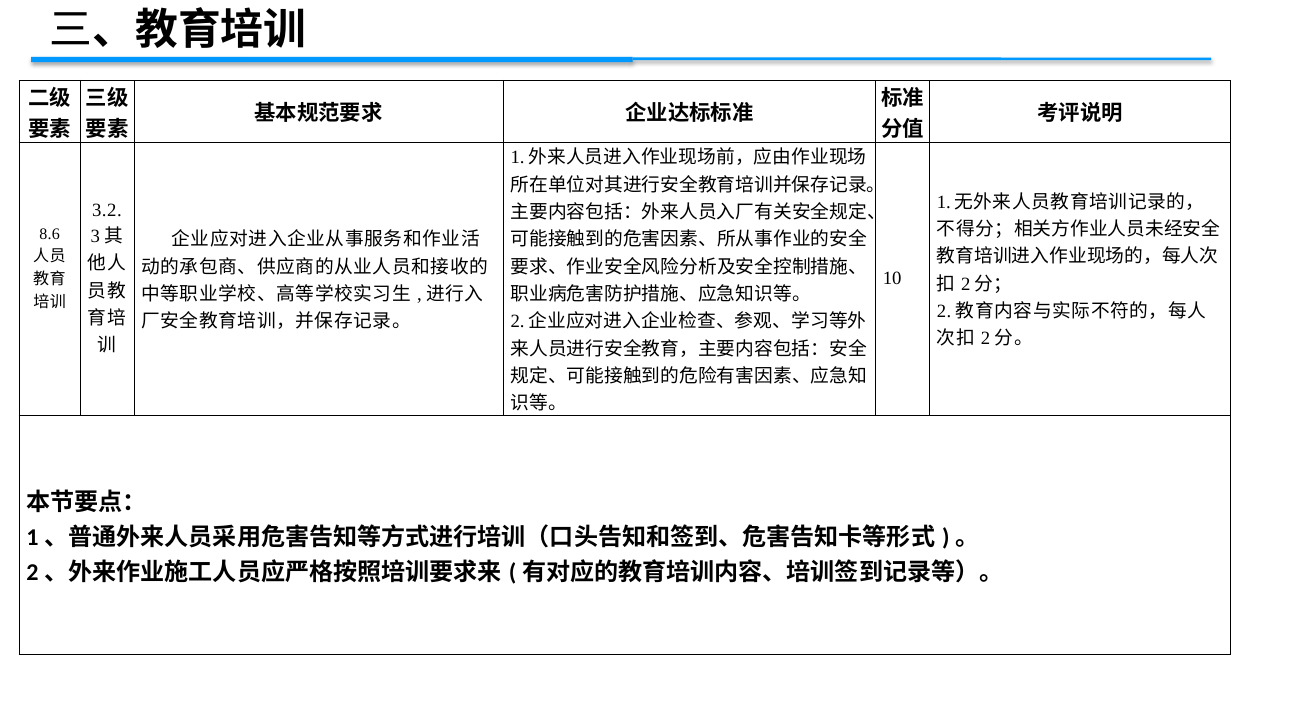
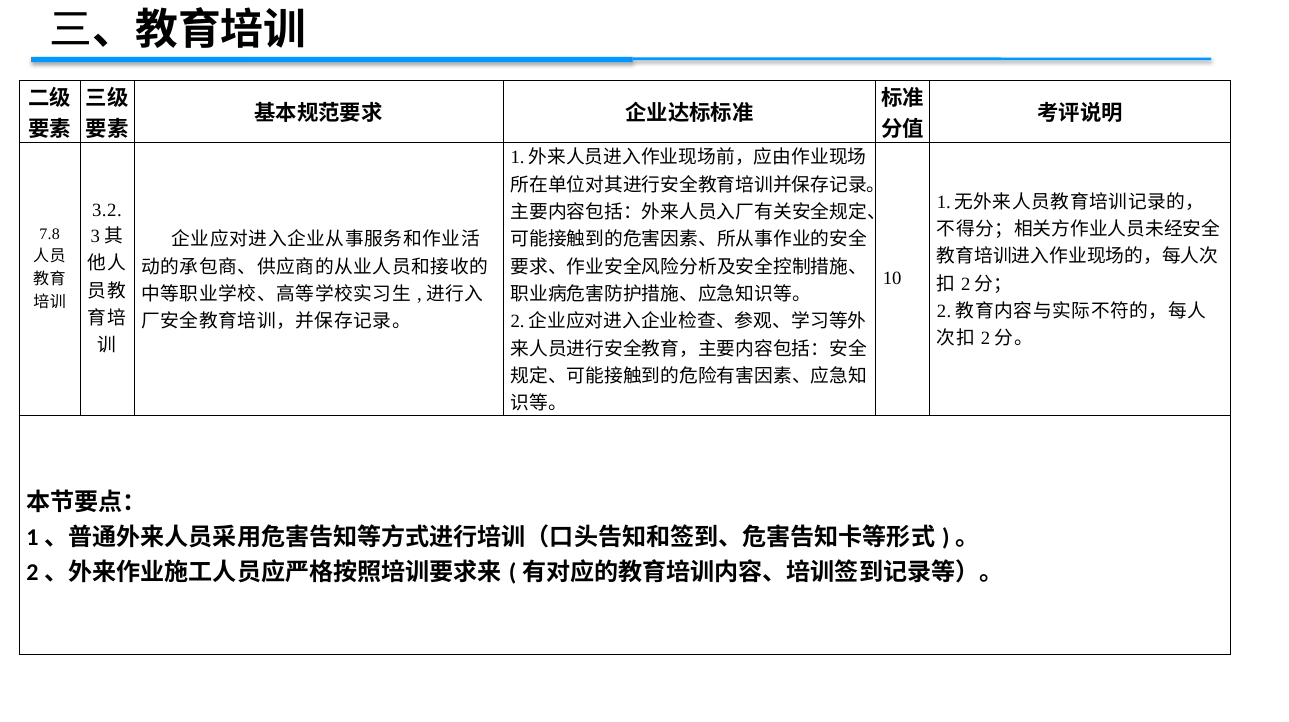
8.6: 8.6 -> 7.8
